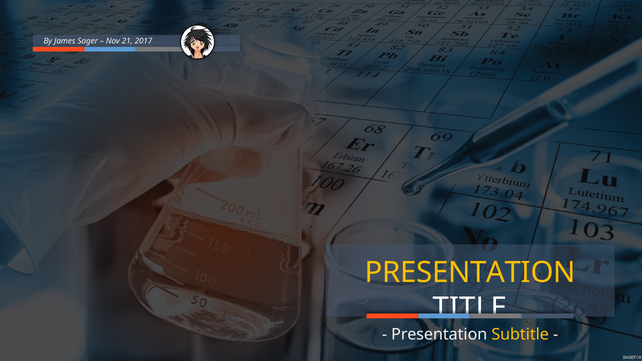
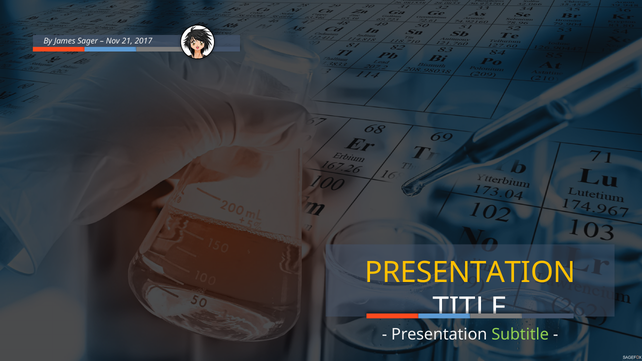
Subtitle colour: yellow -> light green
